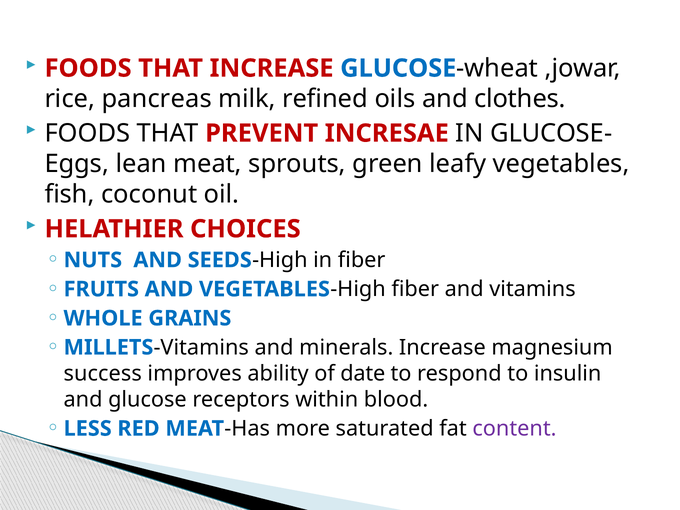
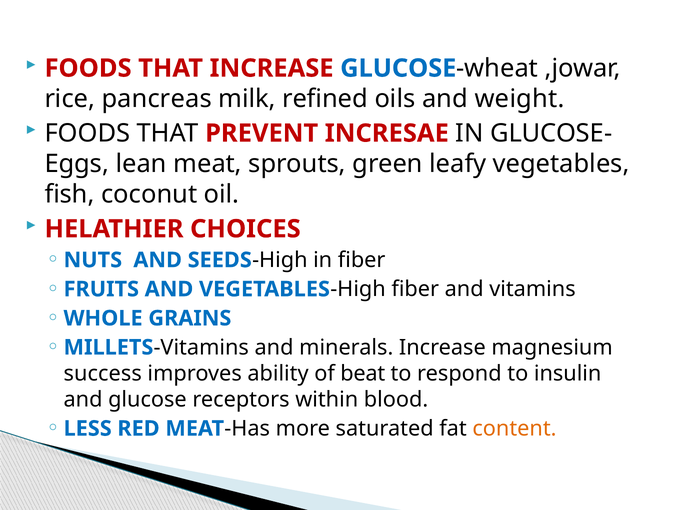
clothes: clothes -> weight
date: date -> beat
content colour: purple -> orange
